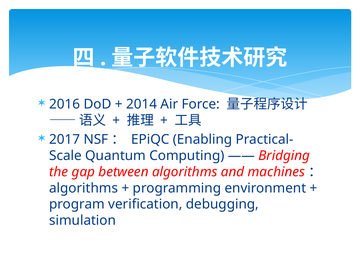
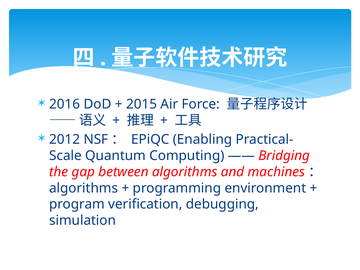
2014: 2014 -> 2015
2017: 2017 -> 2012
